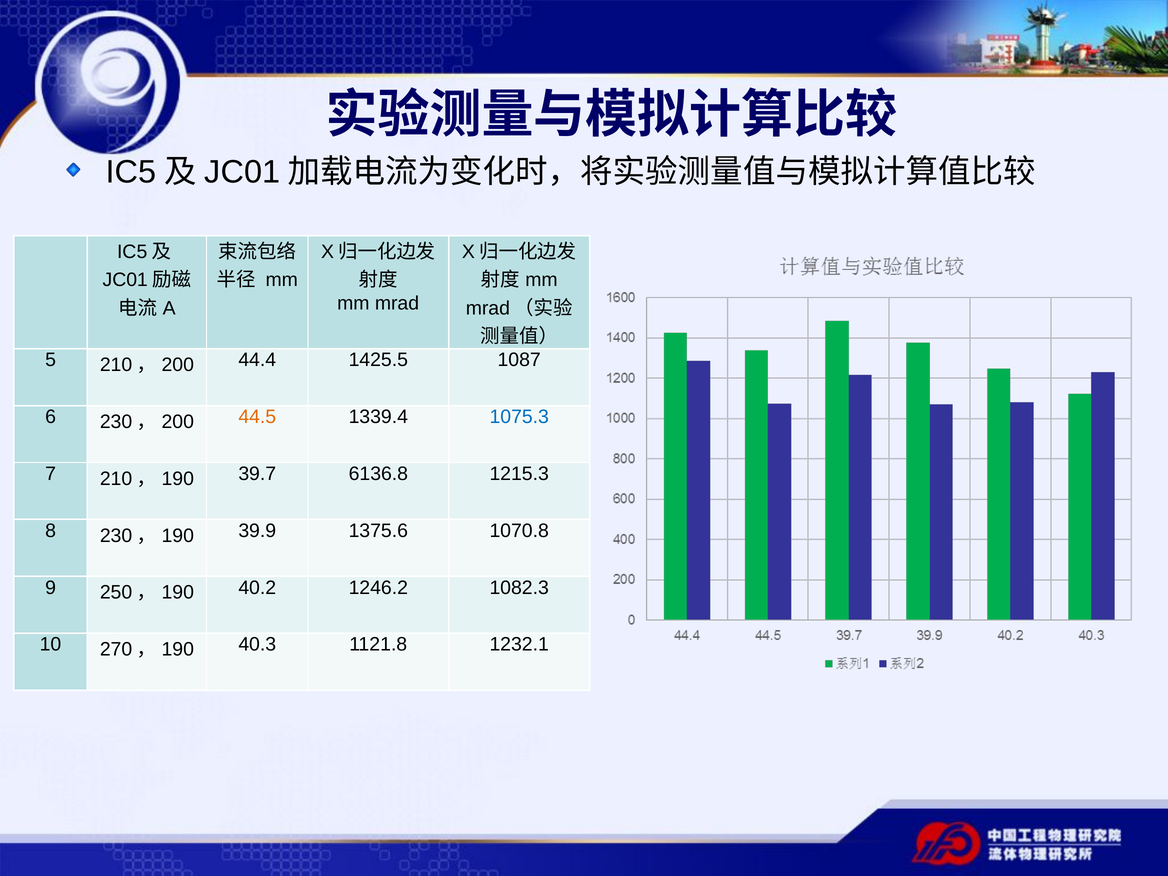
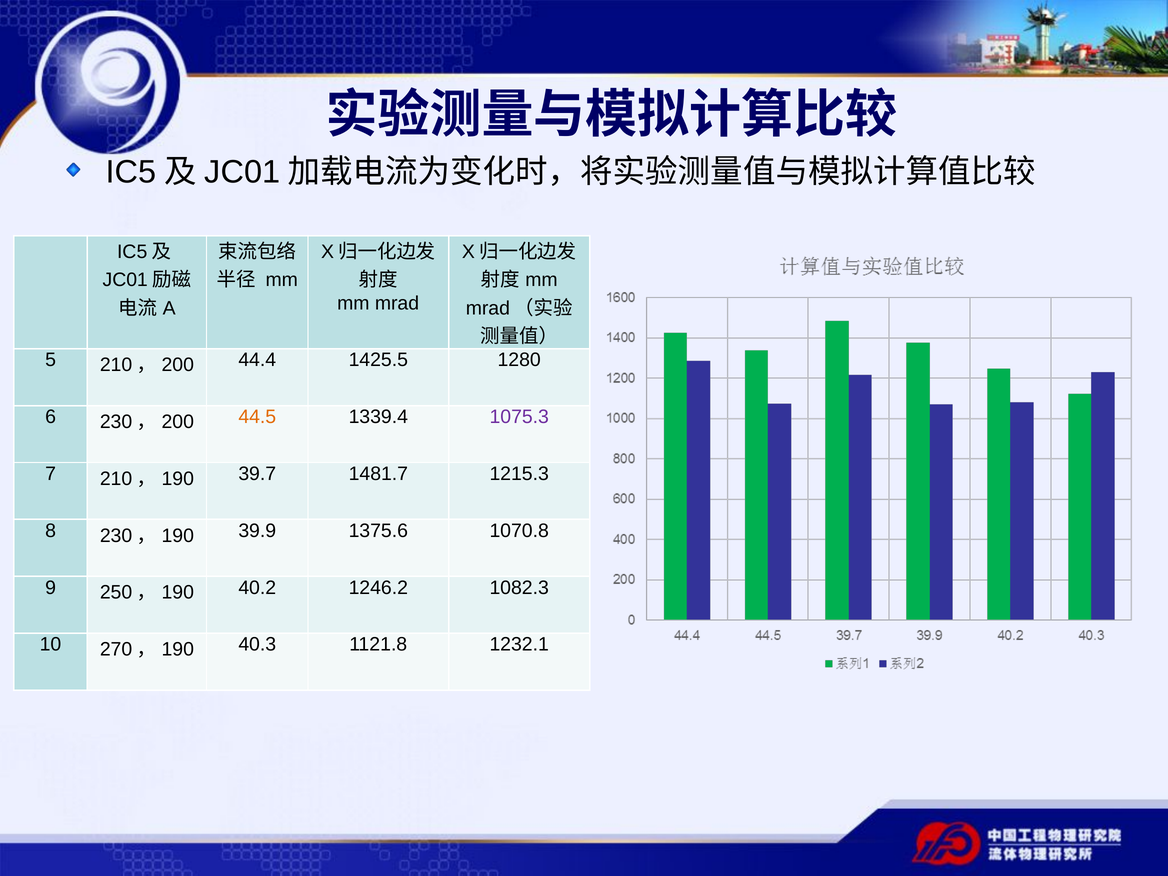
1087: 1087 -> 1280
1075.3 colour: blue -> purple
6136.8: 6136.8 -> 1481.7
